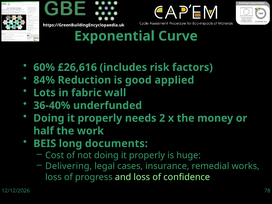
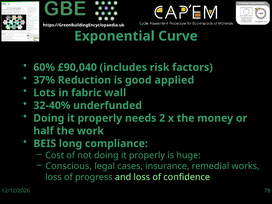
£26,616: £26,616 -> £90,040
84%: 84% -> 37%
36-40%: 36-40% -> 32-40%
documents: documents -> compliance
Delivering: Delivering -> Conscious
